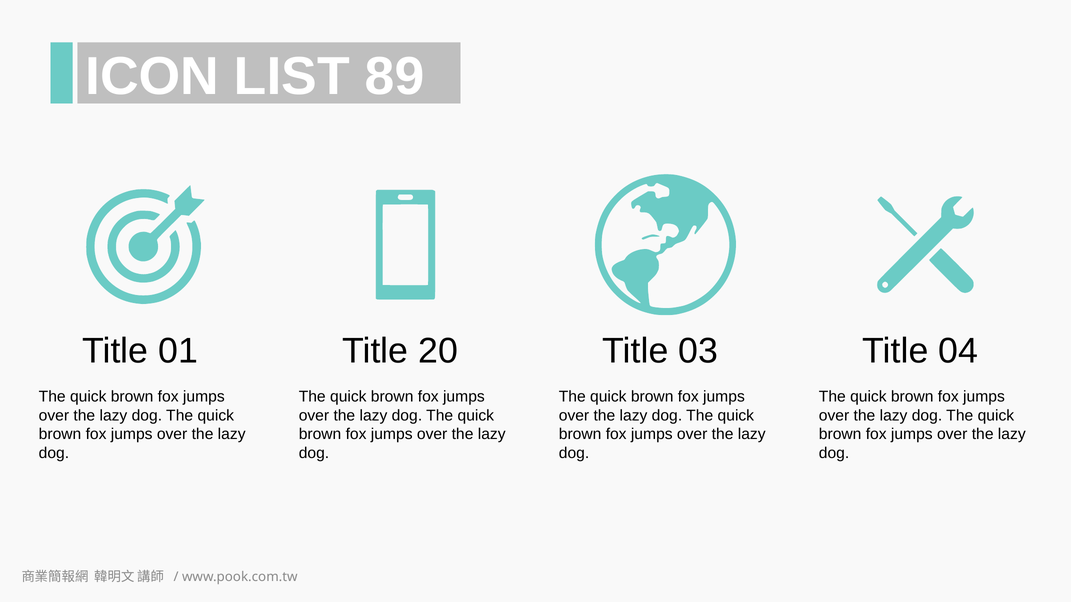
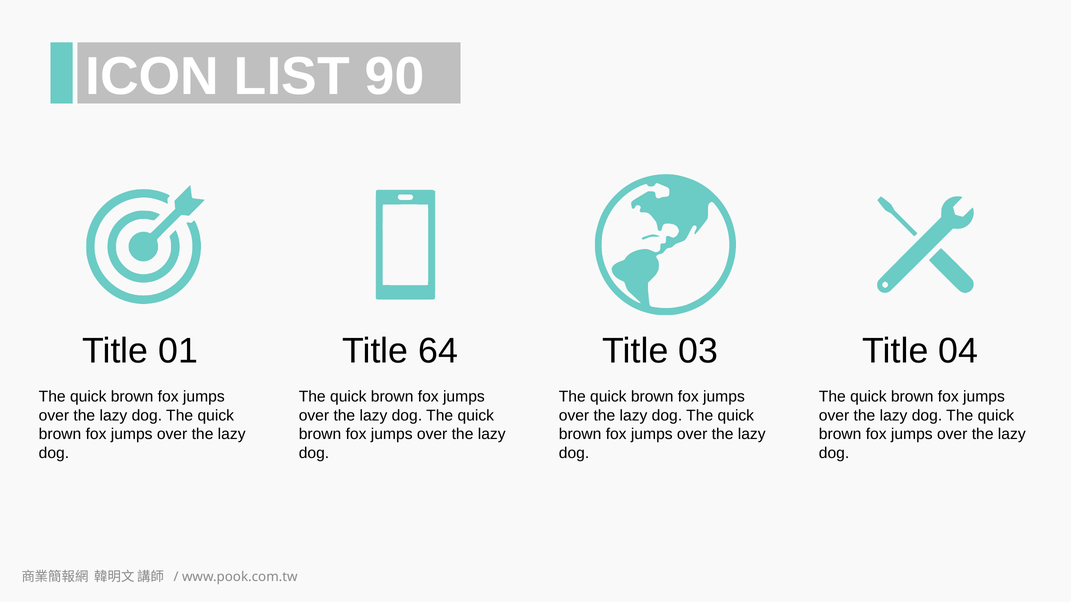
89: 89 -> 90
20: 20 -> 64
